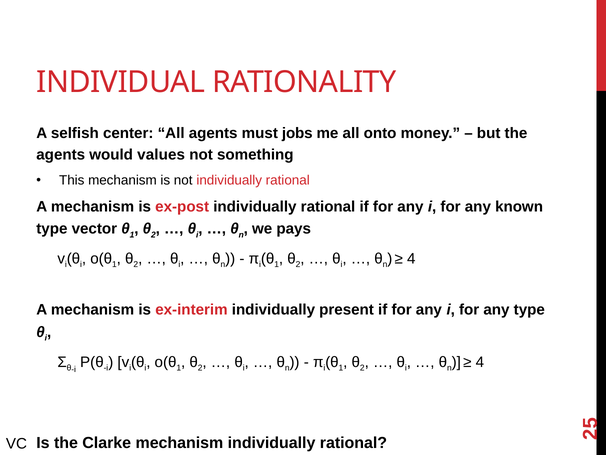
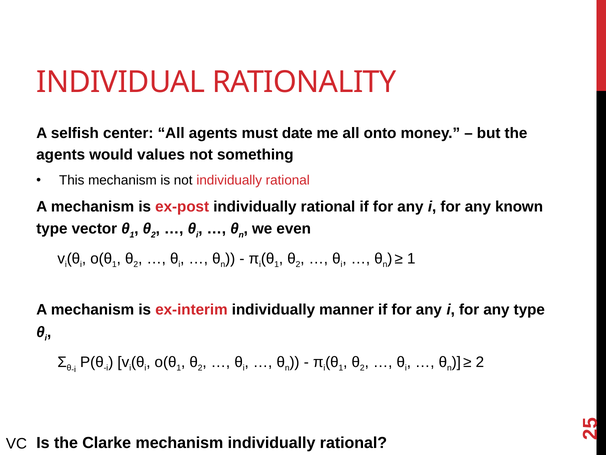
jobs: jobs -> date
pays: pays -> even
4 at (411, 258): 4 -> 1
present: present -> manner
4 at (480, 362): 4 -> 2
